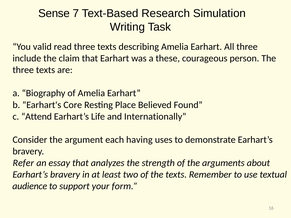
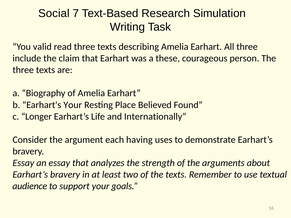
Sense: Sense -> Social
Earhart's Core: Core -> Your
Attend: Attend -> Longer
Refer at (23, 163): Refer -> Essay
form: form -> goals
